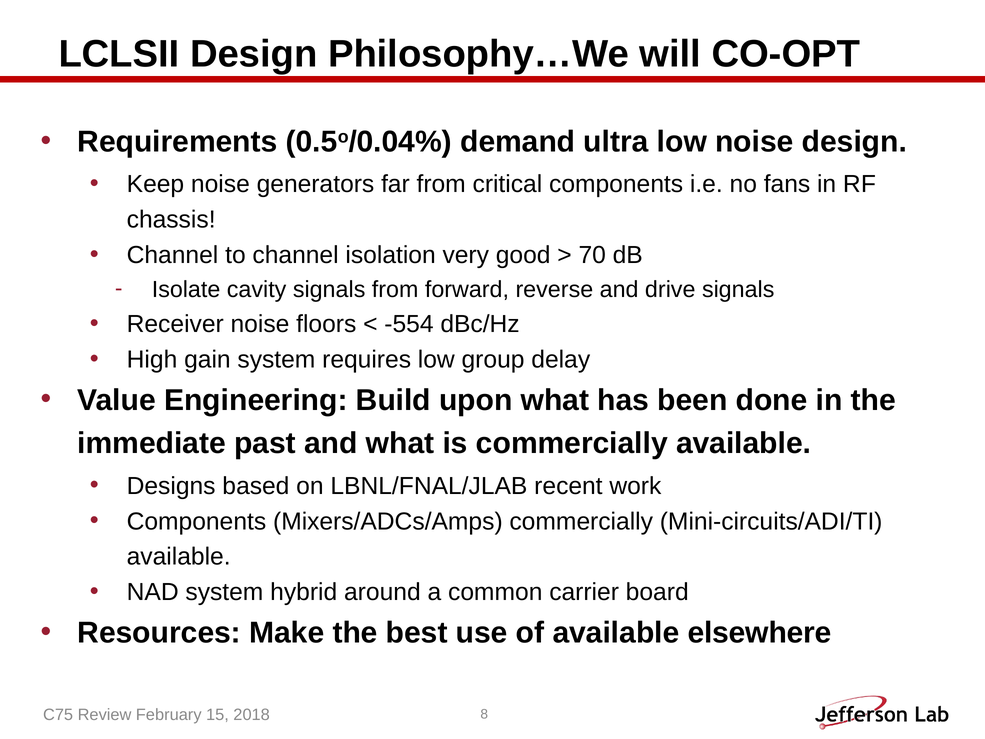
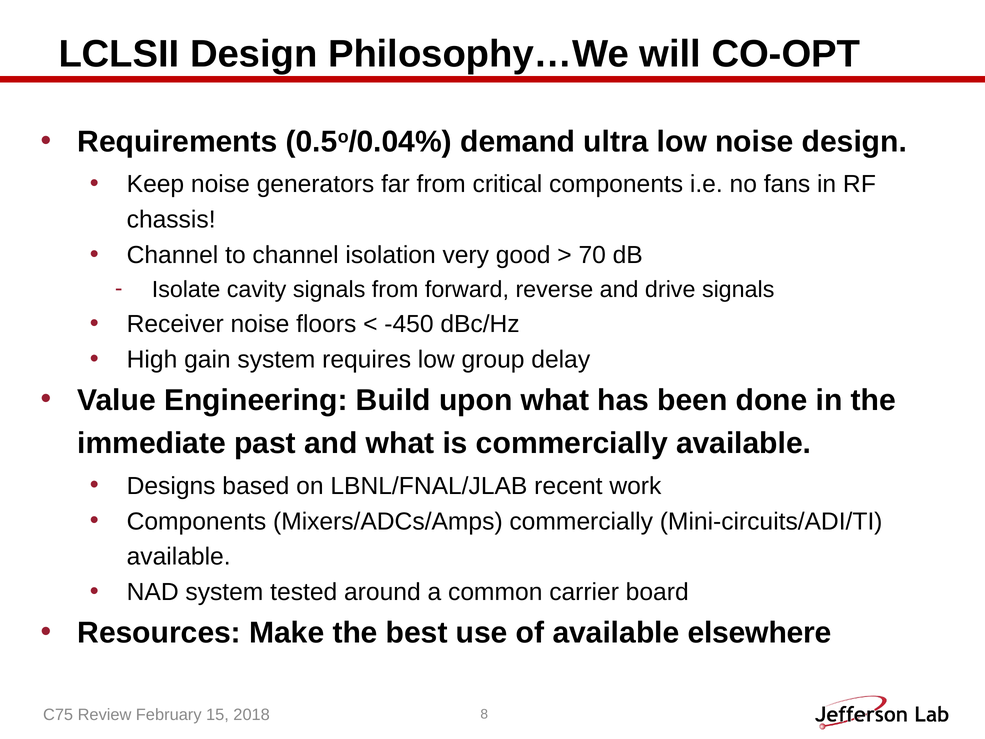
-554: -554 -> -450
hybrid: hybrid -> tested
